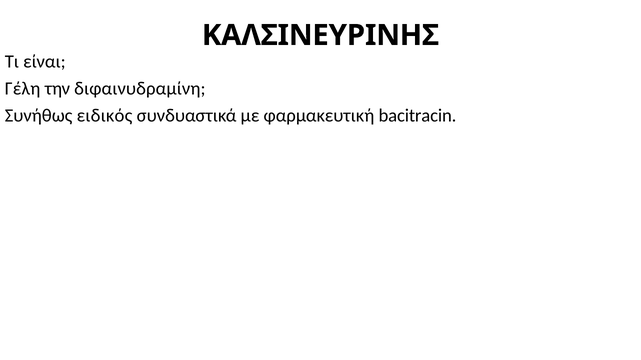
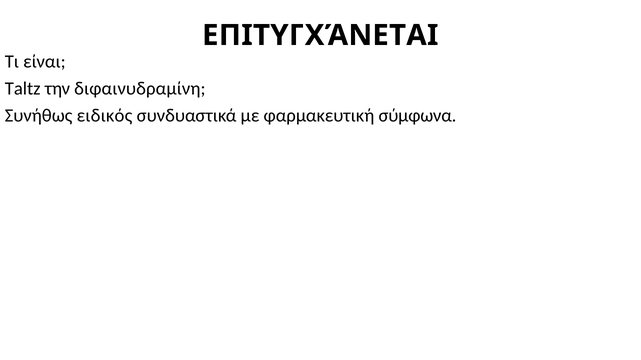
ΚΑΛΣΙΝΕΥΡΙΝΗΣ: ΚΑΛΣΙΝΕΥΡΙΝΗΣ -> ΕΠΙΤΥΓΧΆΝΕΤΑΙ
Γέλη: Γέλη -> Taltz
bacitracin: bacitracin -> σύμφωνα
